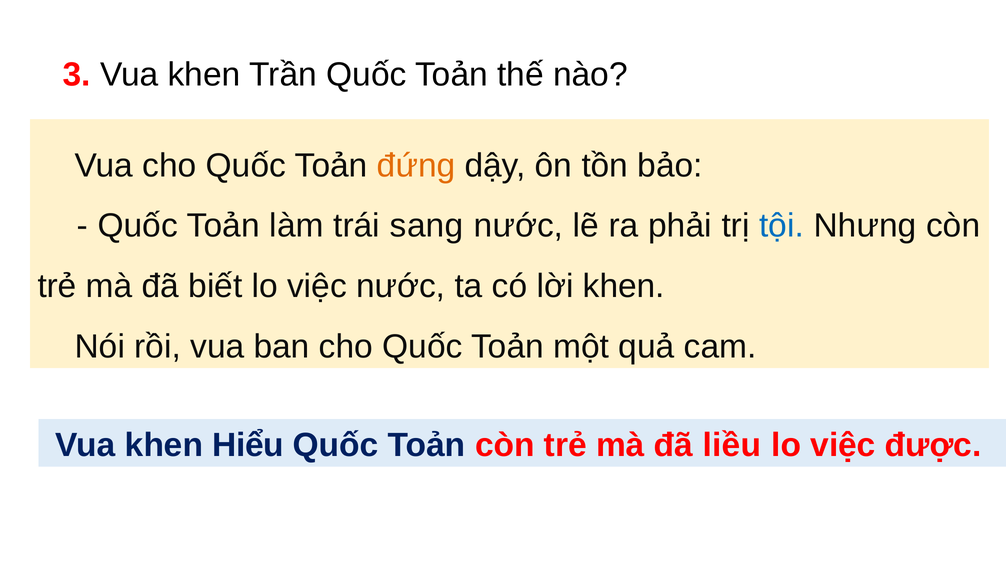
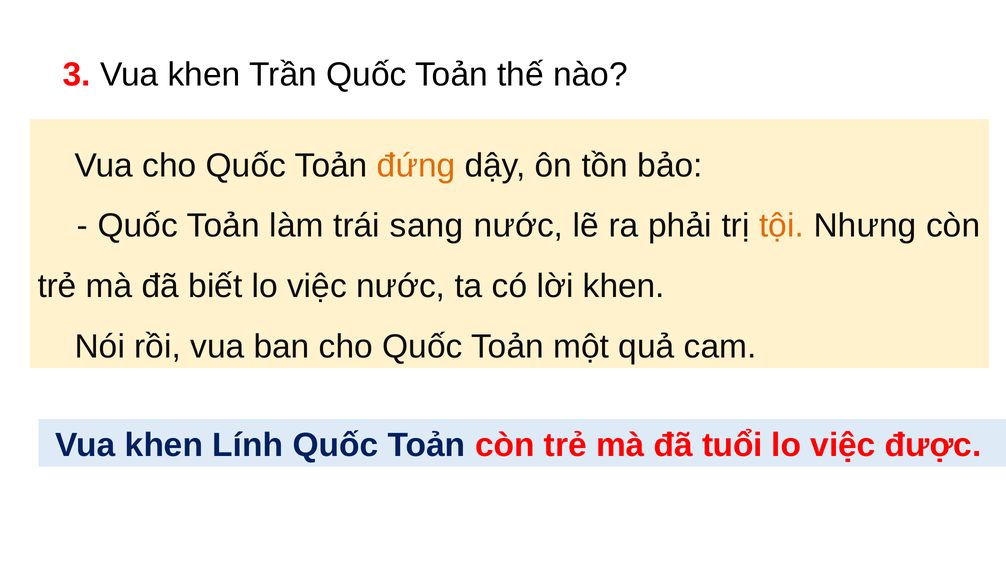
tội colour: blue -> orange
Hiểu: Hiểu -> Lính
liều: liều -> tuổi
